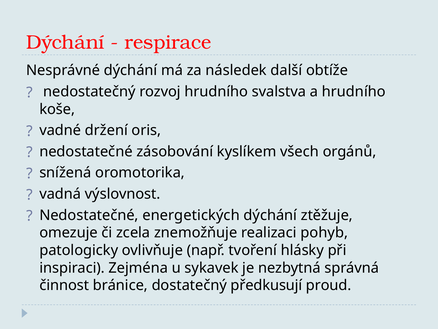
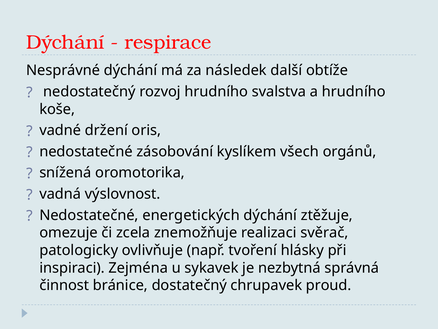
pohyb: pohyb -> svěrač
předkusují: předkusují -> chrupavek
